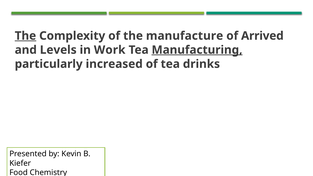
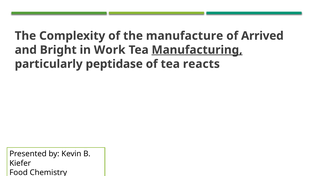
The at (25, 36) underline: present -> none
Levels: Levels -> Bright
increased: increased -> peptidase
drinks: drinks -> reacts
